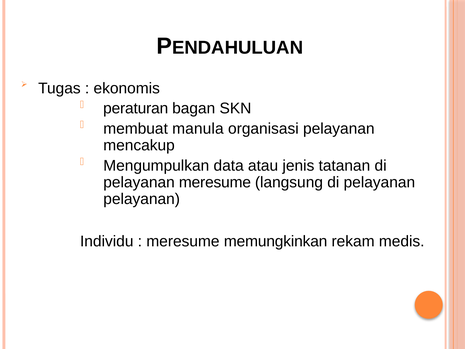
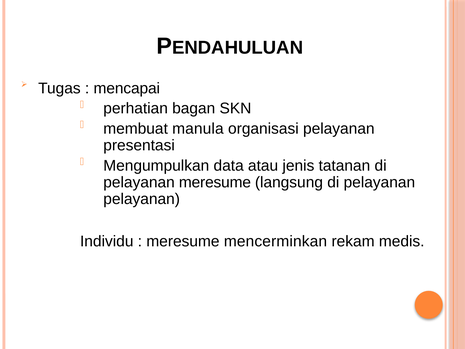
ekonomis: ekonomis -> mencapai
peraturan: peraturan -> perhatian
mencakup: mencakup -> presentasi
memungkinkan: memungkinkan -> mencerminkan
